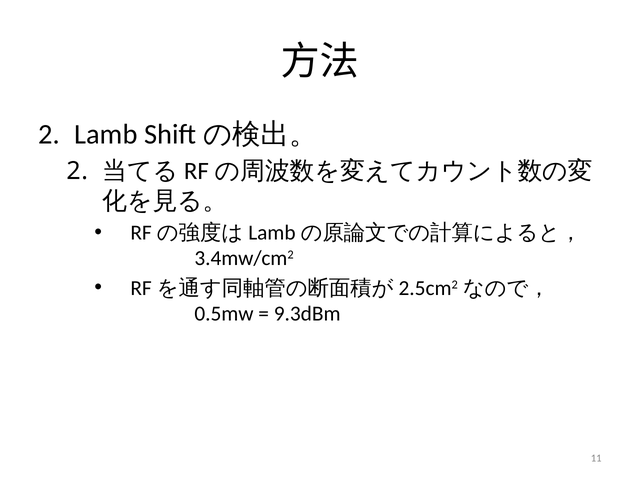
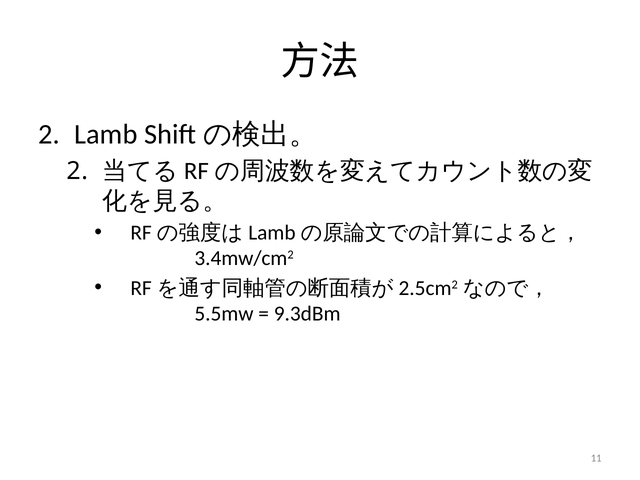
0.5mw: 0.5mw -> 5.5mw
